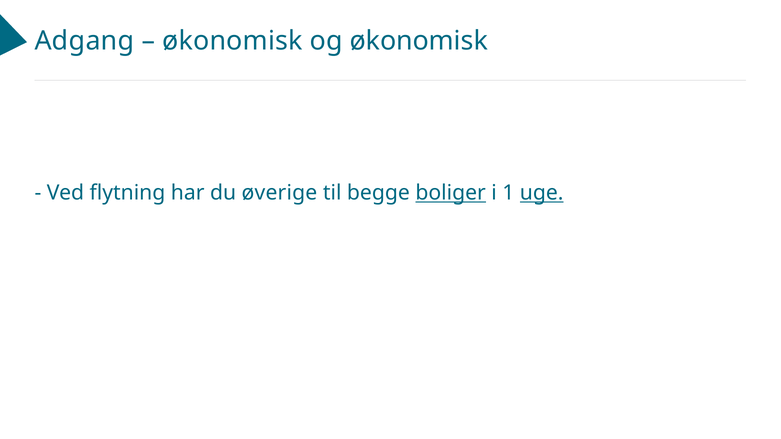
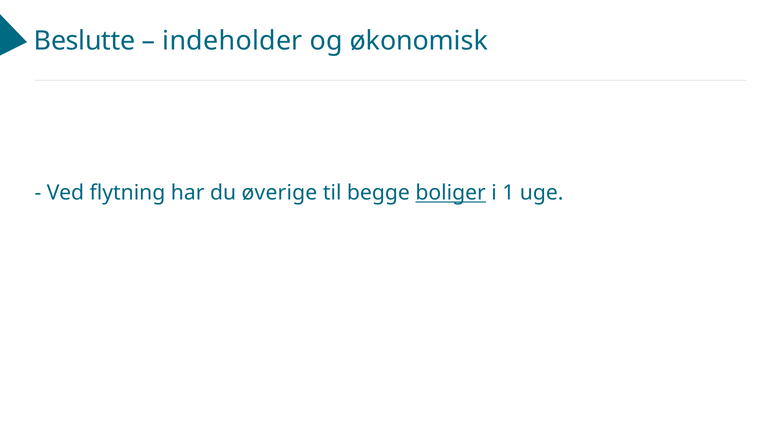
Adgang: Adgang -> Beslutte
økonomisk at (232, 41): økonomisk -> indeholder
uge underline: present -> none
